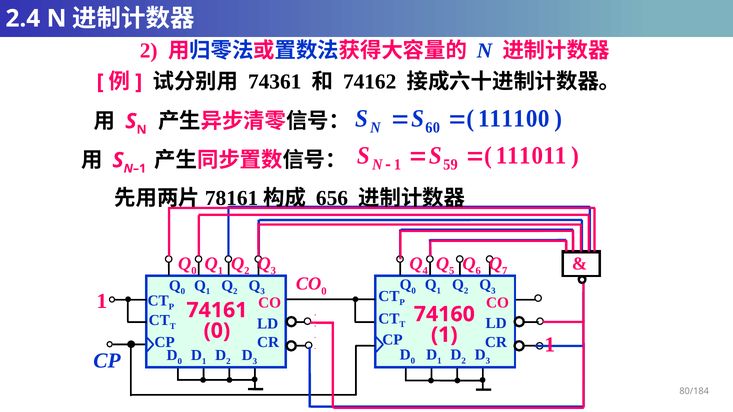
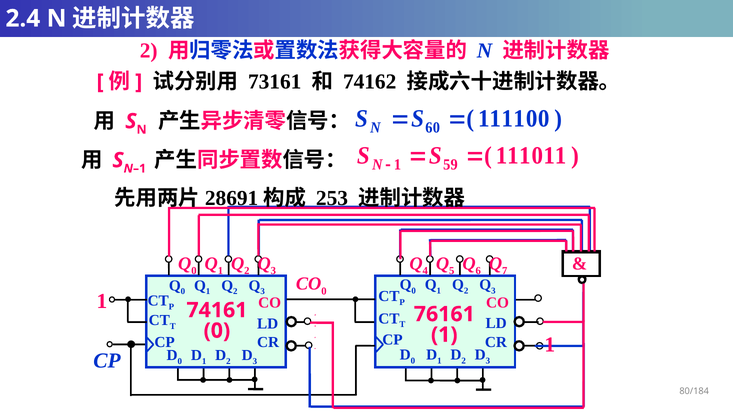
74361: 74361 -> 73161
78161: 78161 -> 28691
656: 656 -> 253
74160: 74160 -> 76161
